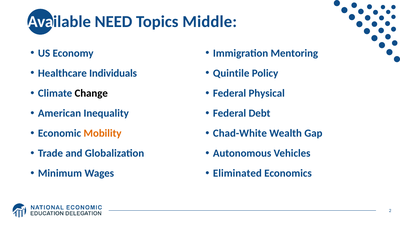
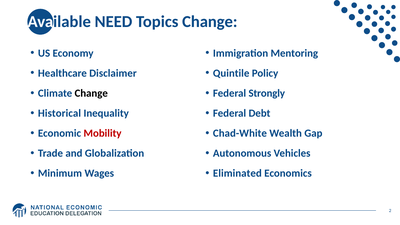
Topics Middle: Middle -> Change
Individuals: Individuals -> Disclaimer
Physical: Physical -> Strongly
American: American -> Historical
Mobility colour: orange -> red
